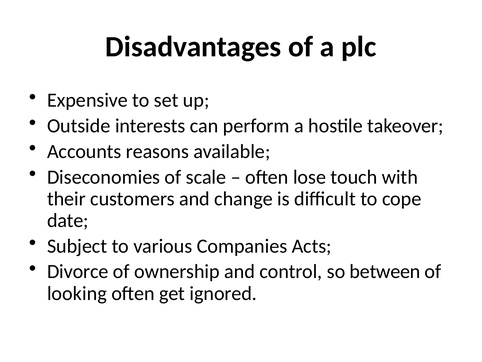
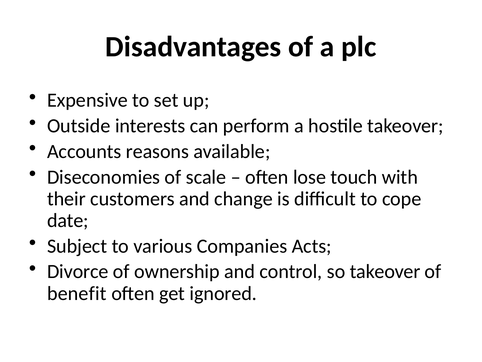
so between: between -> takeover
looking: looking -> benefit
